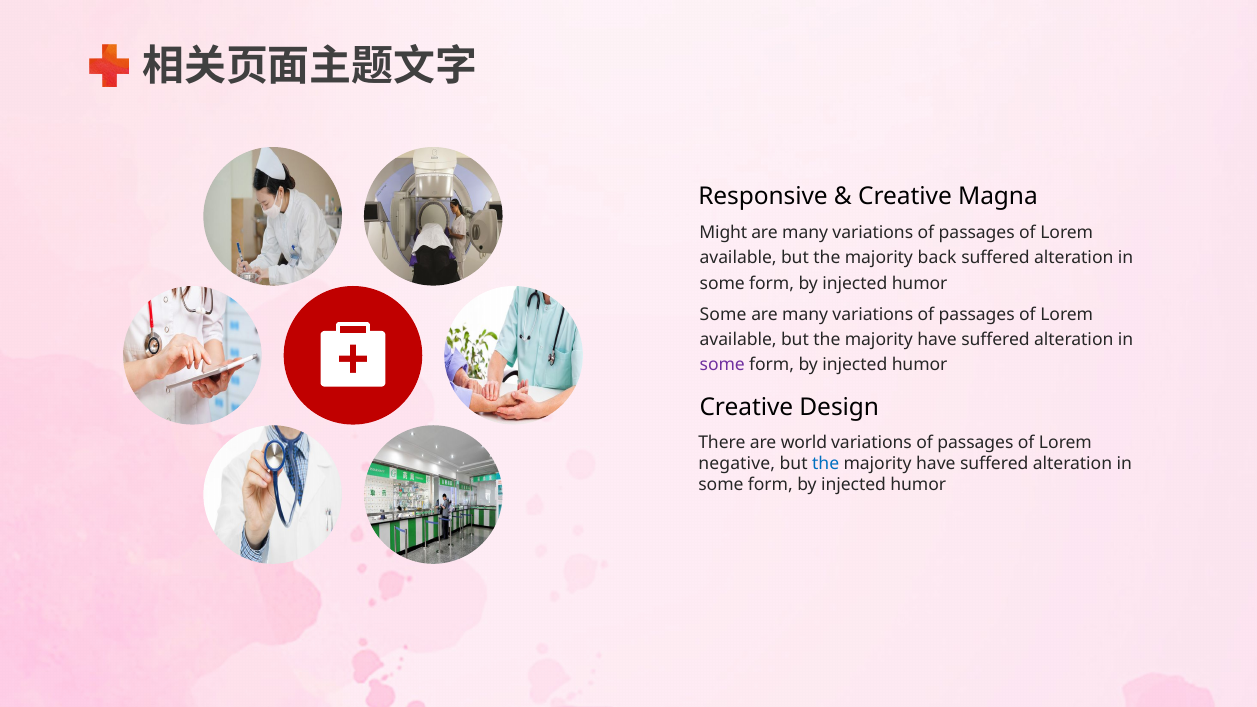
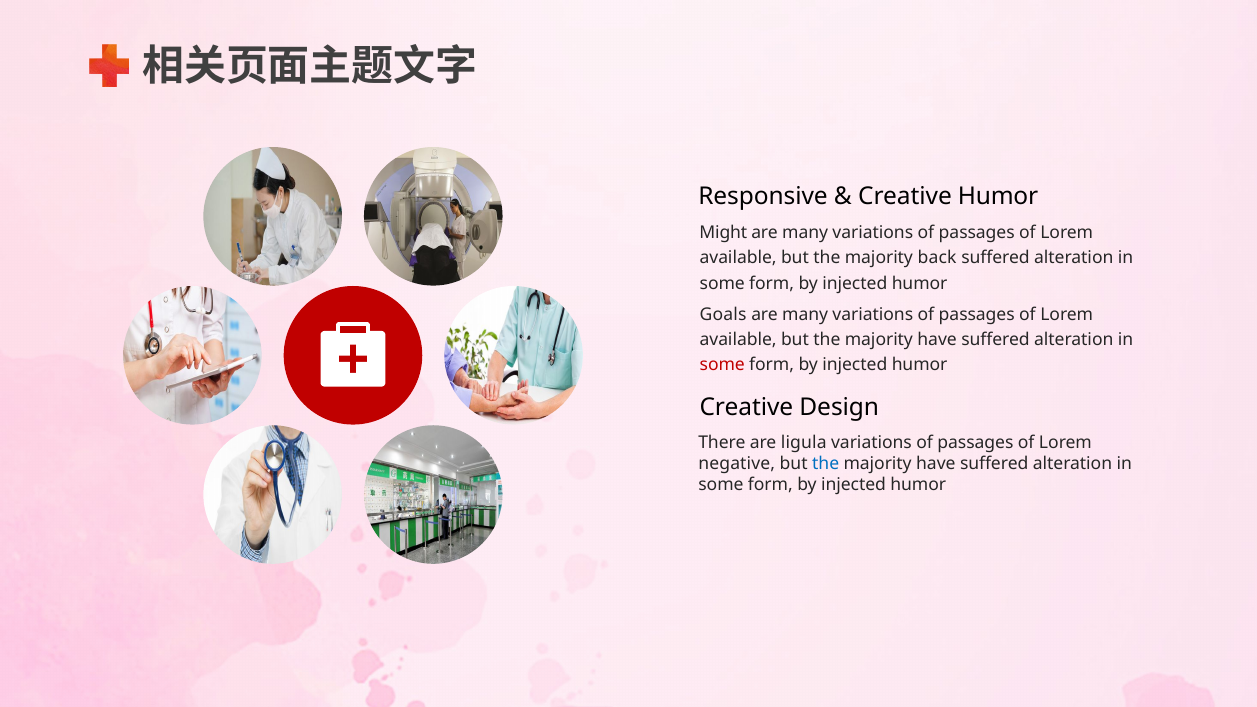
Creative Magna: Magna -> Humor
Some at (723, 315): Some -> Goals
some at (722, 365) colour: purple -> red
world: world -> ligula
